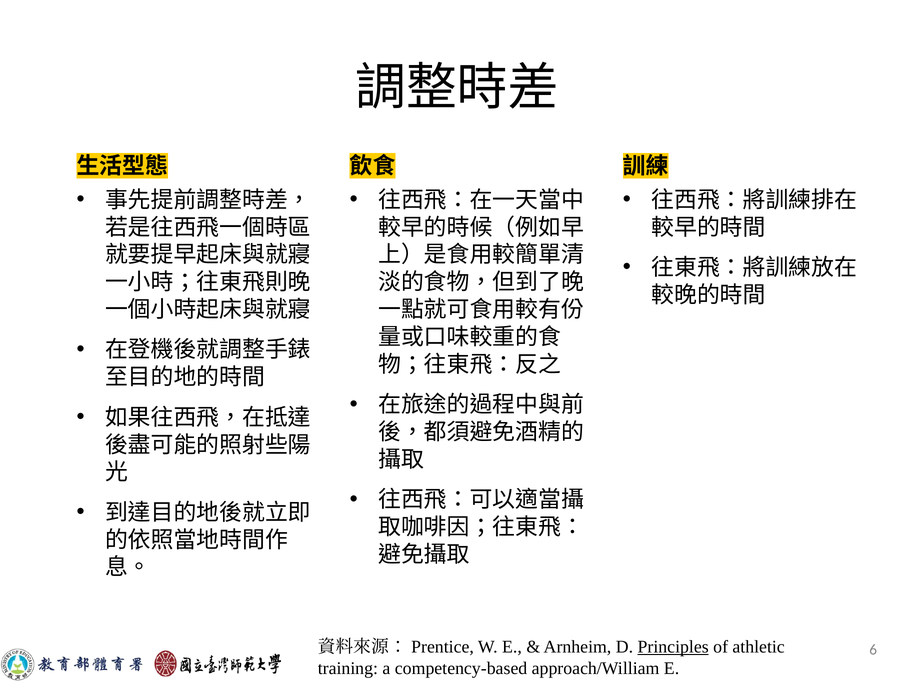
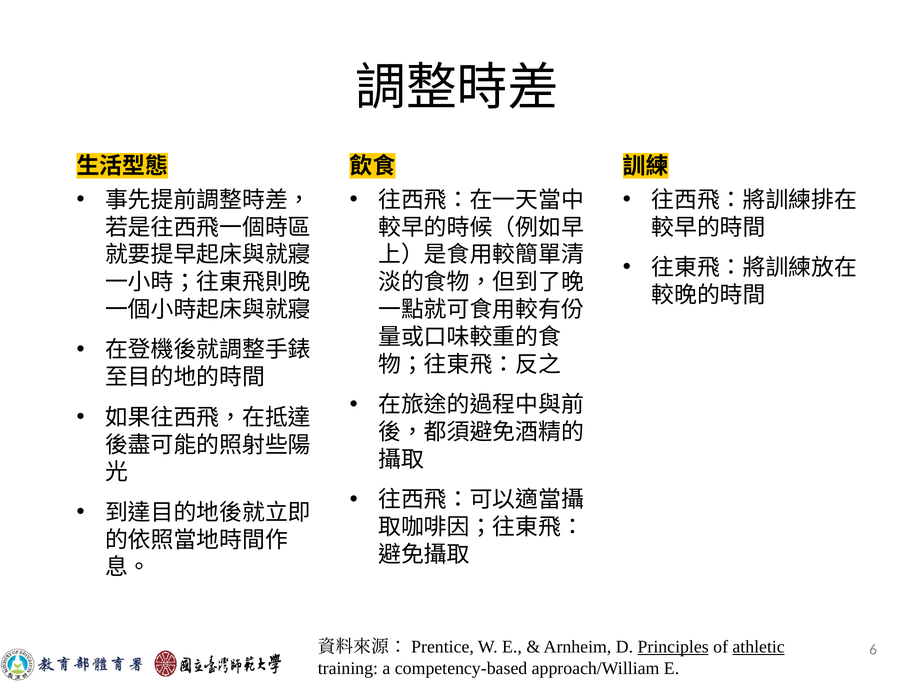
athletic underline: none -> present
